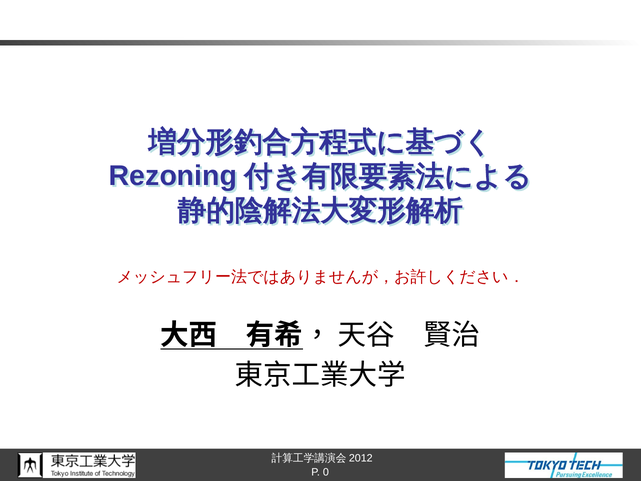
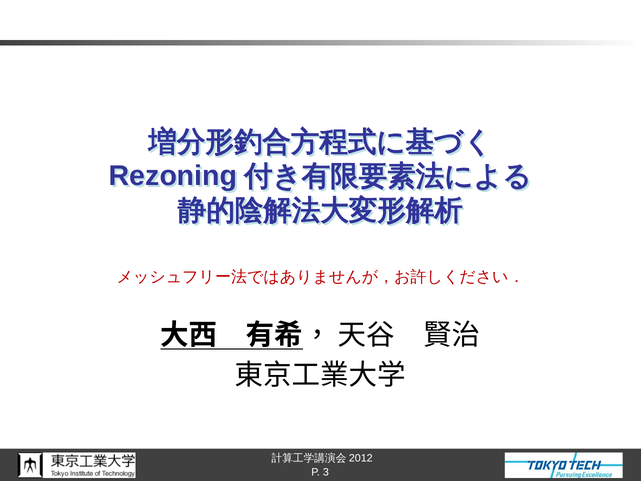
0: 0 -> 3
